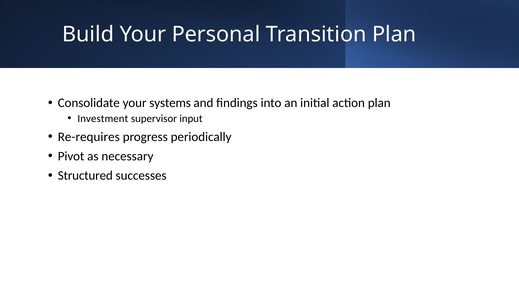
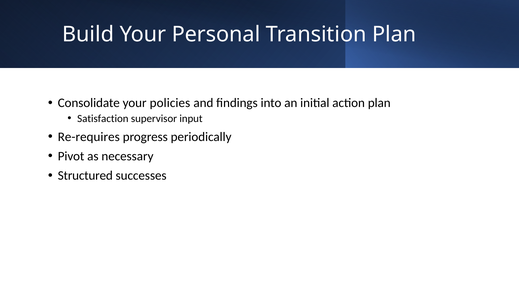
systems: systems -> policies
Investment: Investment -> Satisfaction
